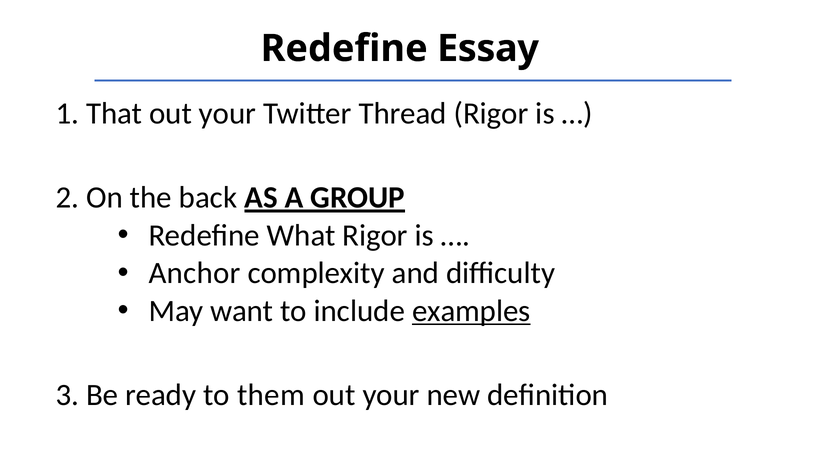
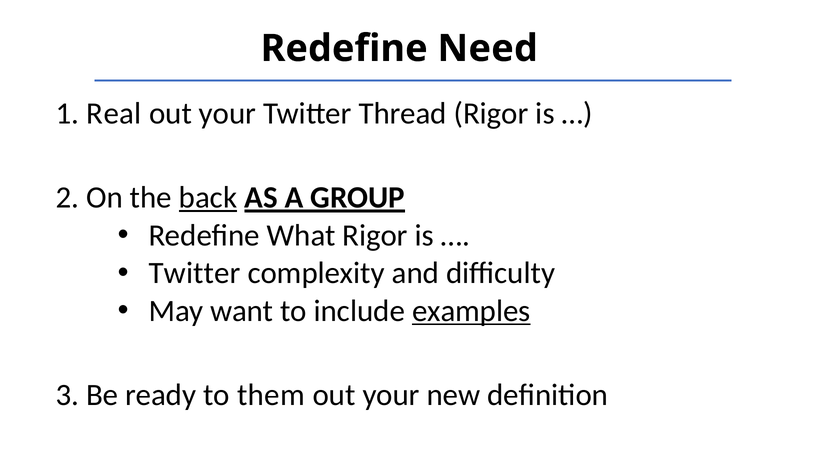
Essay: Essay -> Need
That: That -> Real
back underline: none -> present
Anchor at (195, 273): Anchor -> Twitter
